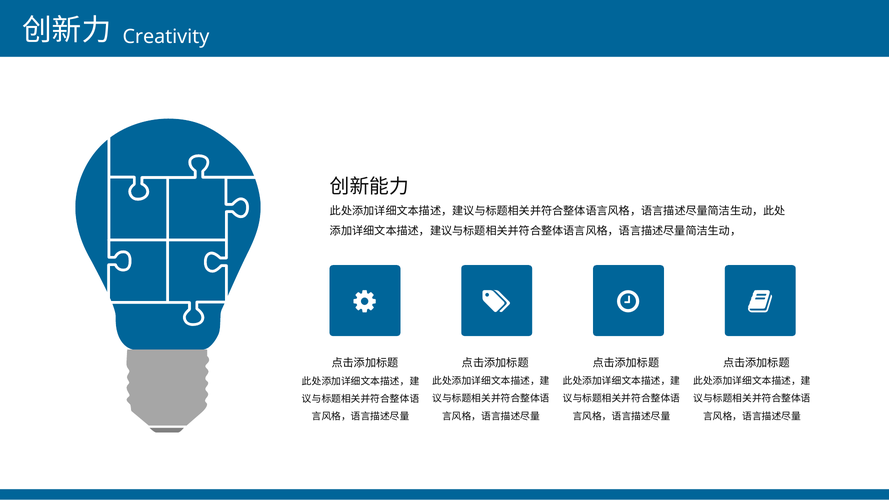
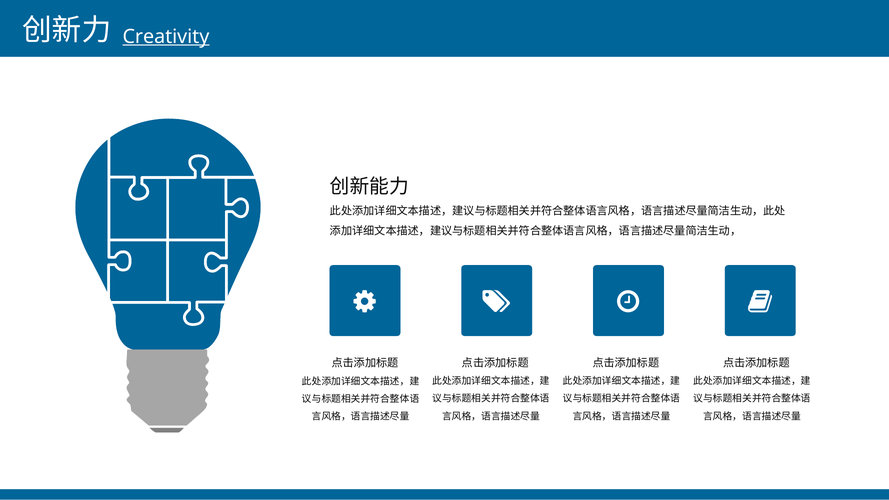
Creativity underline: none -> present
